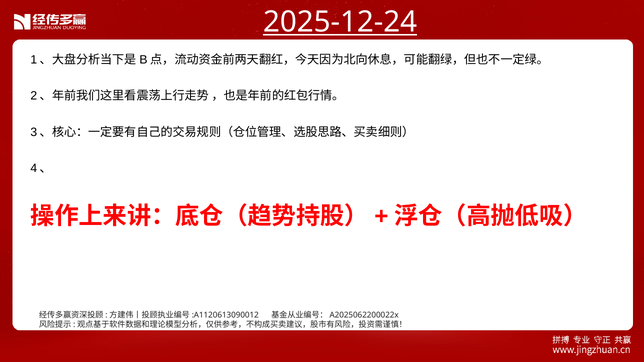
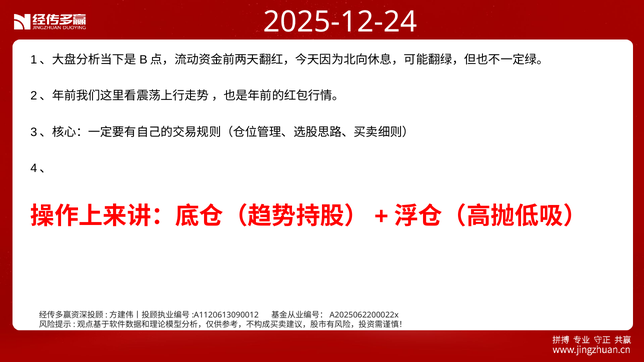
2025-12-24 underline: present -> none
